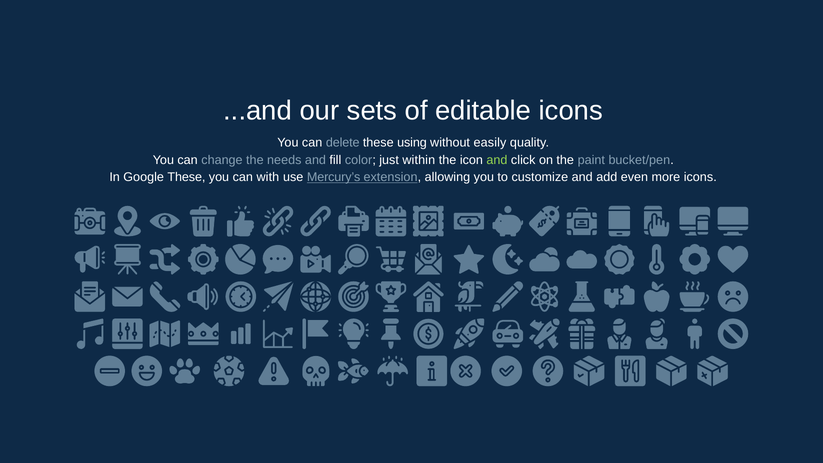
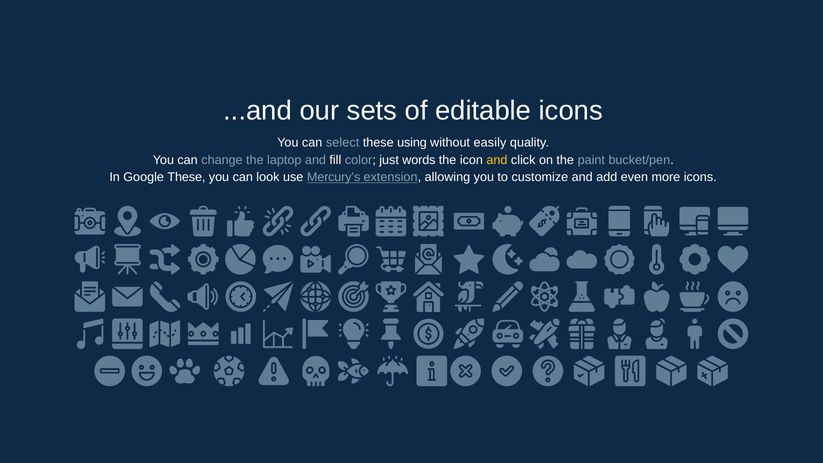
delete: delete -> select
needs: needs -> laptop
within: within -> words
and at (497, 160) colour: light green -> yellow
with: with -> look
